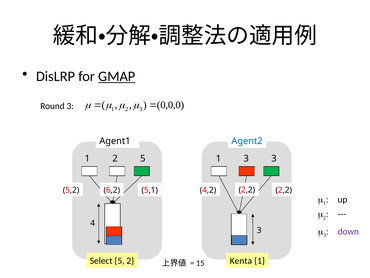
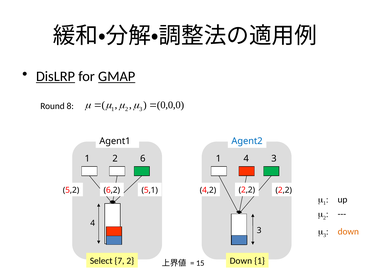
DisLRP underline: none -> present
Round 3: 3 -> 8
2 5: 5 -> 6
3 at (246, 158): 3 -> 4
down at (348, 231) colour: purple -> orange
Select 5: 5 -> 7
2 Kenta: Kenta -> Down
